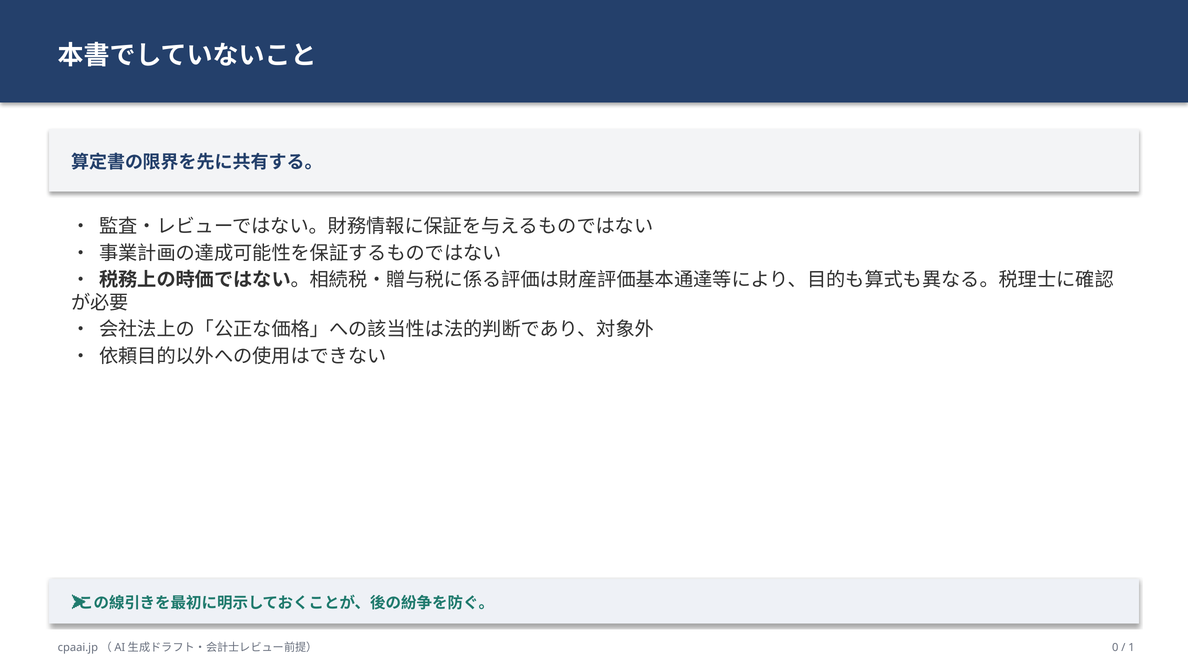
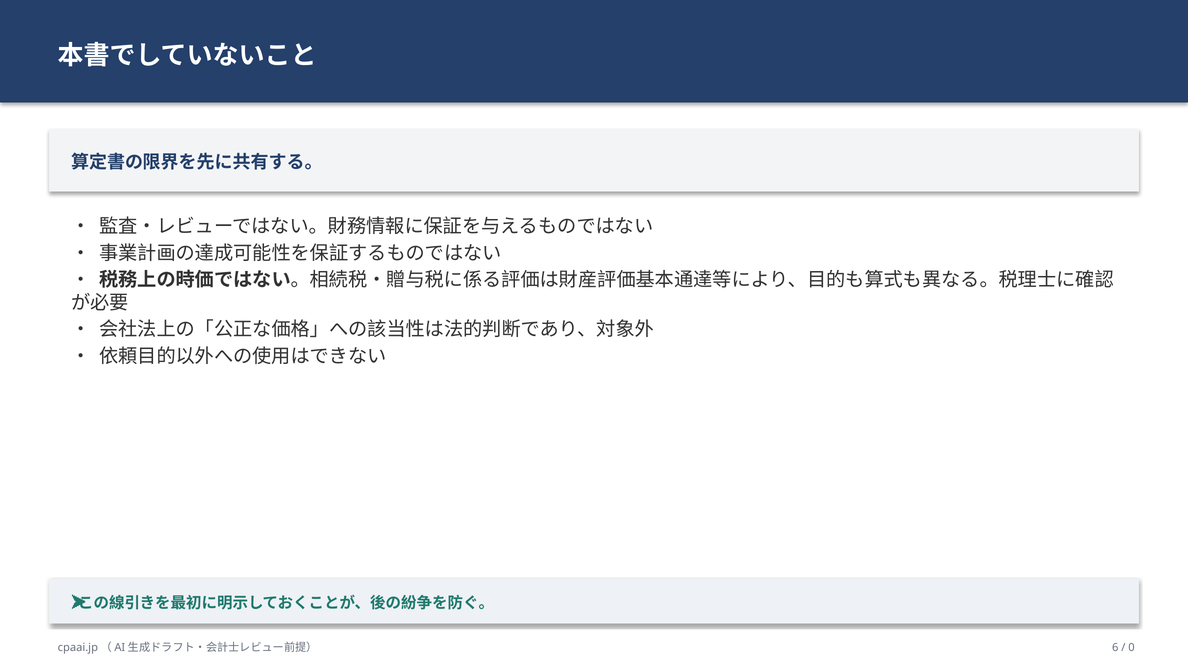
0: 0 -> 6
1: 1 -> 0
